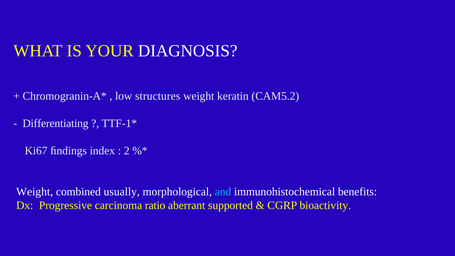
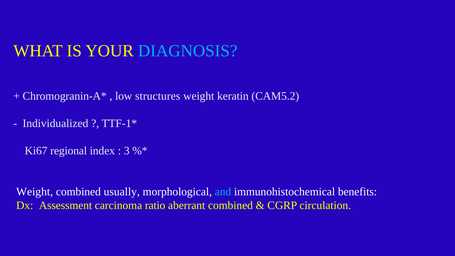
DIAGNOSIS colour: white -> light blue
Differentiating: Differentiating -> Individualized
ﬁndings: ﬁndings -> regional
2: 2 -> 3
Progressive: Progressive -> Assessment
aberrant supported: supported -> combined
bioactivity: bioactivity -> circulation
